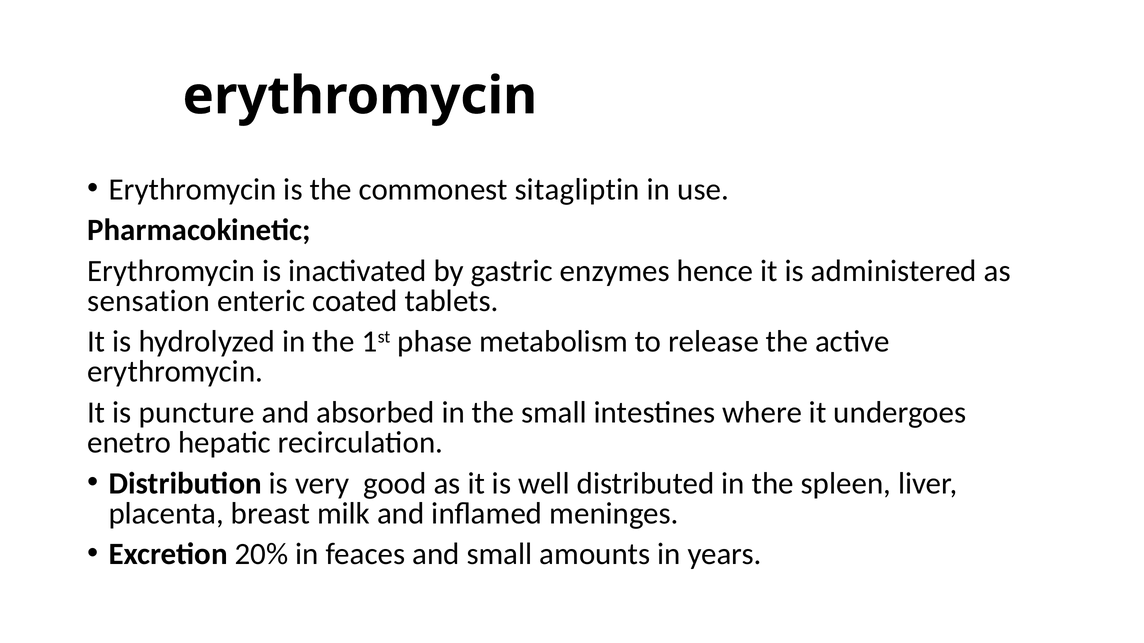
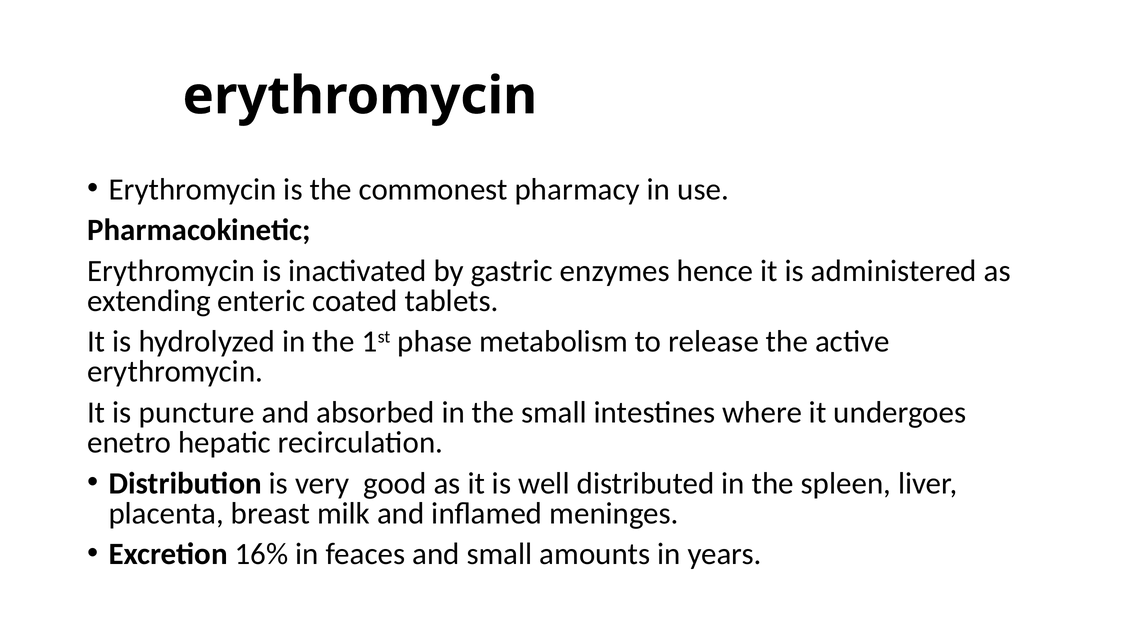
sitagliptin: sitagliptin -> pharmacy
sensation: sensation -> extending
20%: 20% -> 16%
